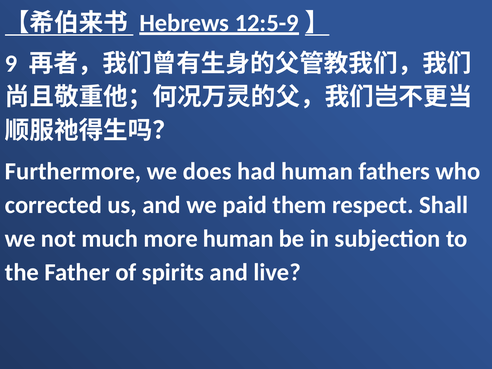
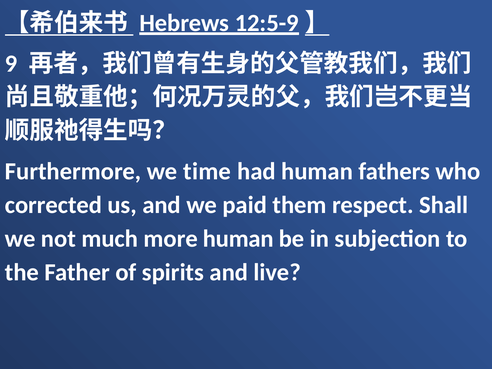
does: does -> time
